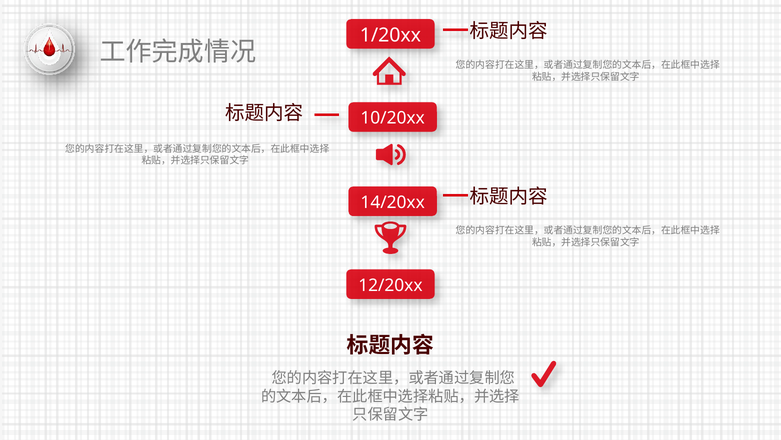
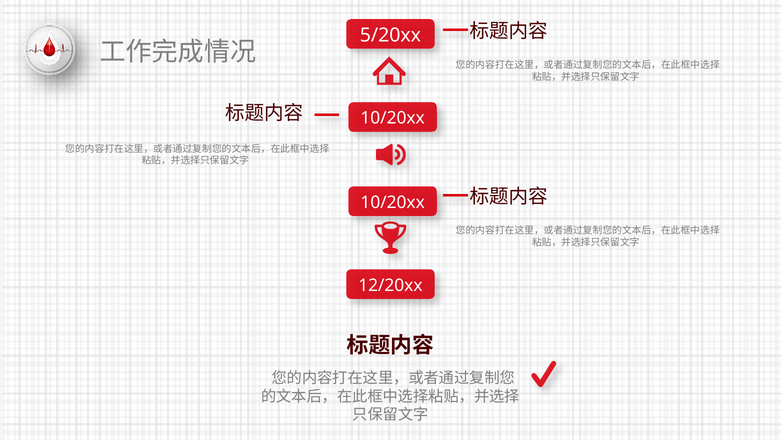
1/20xx: 1/20xx -> 5/20xx
14/20xx at (393, 202): 14/20xx -> 10/20xx
